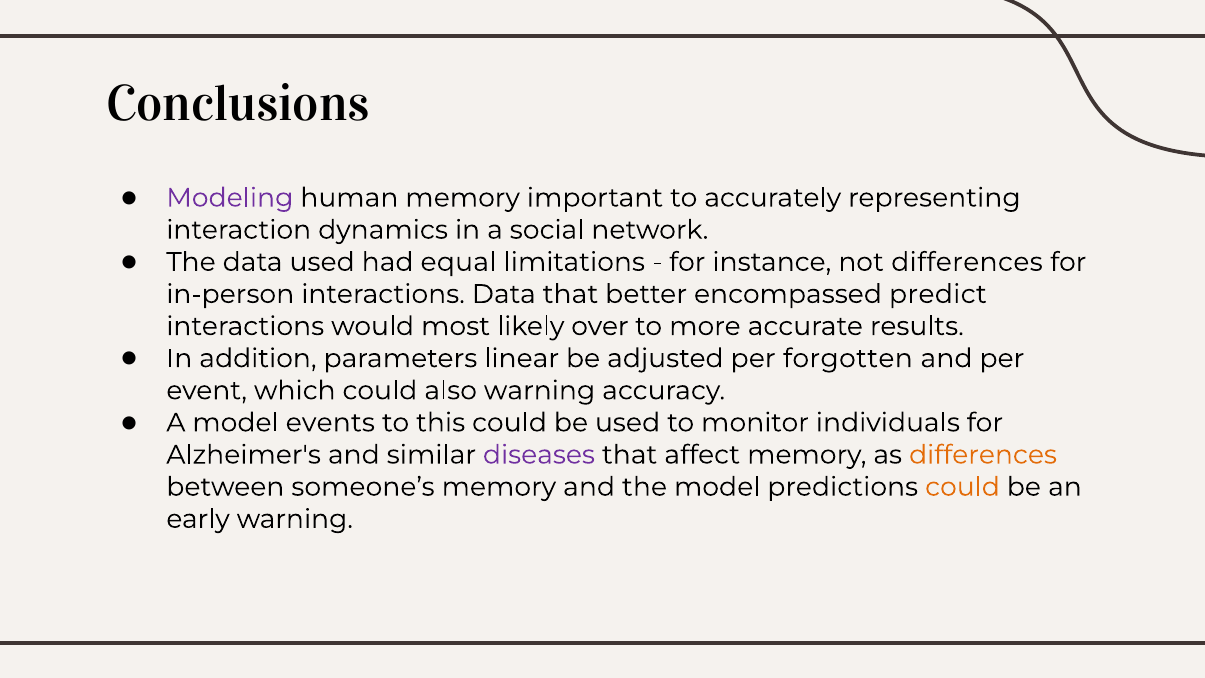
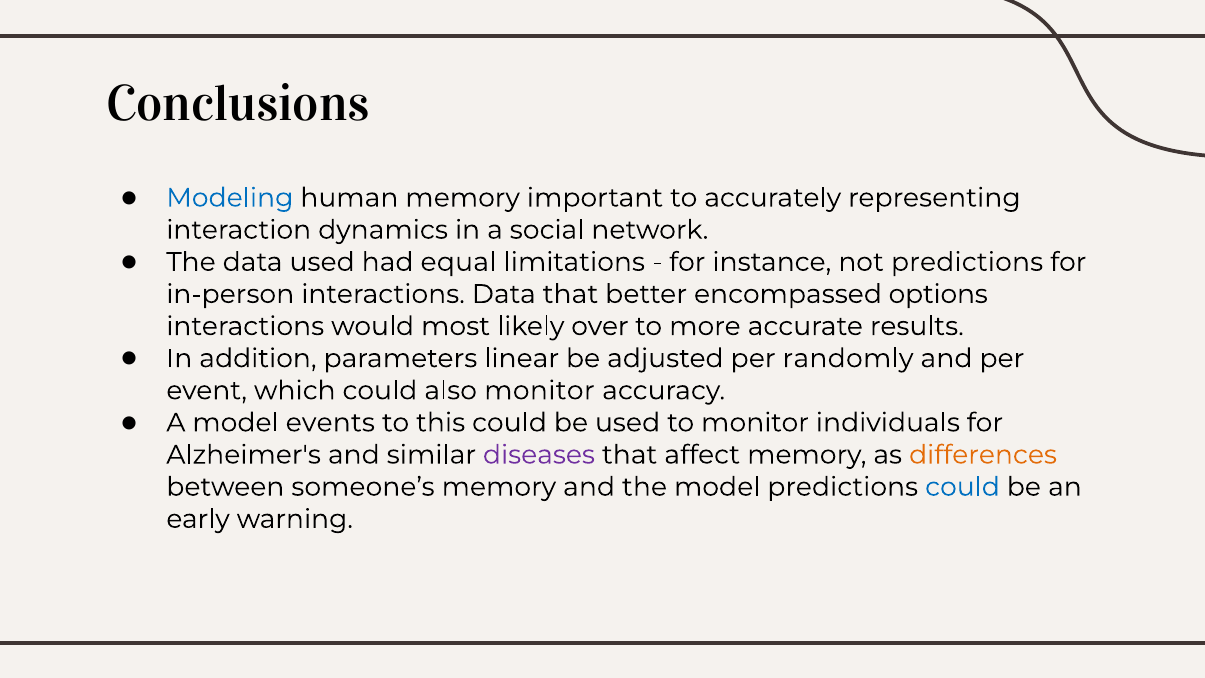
Modeling colour: purple -> blue
not differences: differences -> predictions
predict: predict -> options
forgotten: forgotten -> randomly
also warning: warning -> monitor
could at (962, 487) colour: orange -> blue
